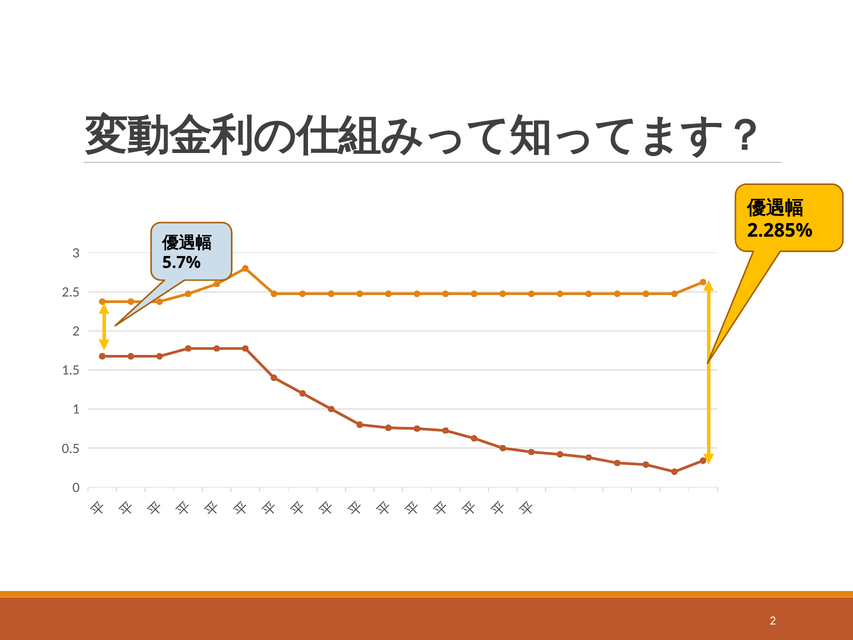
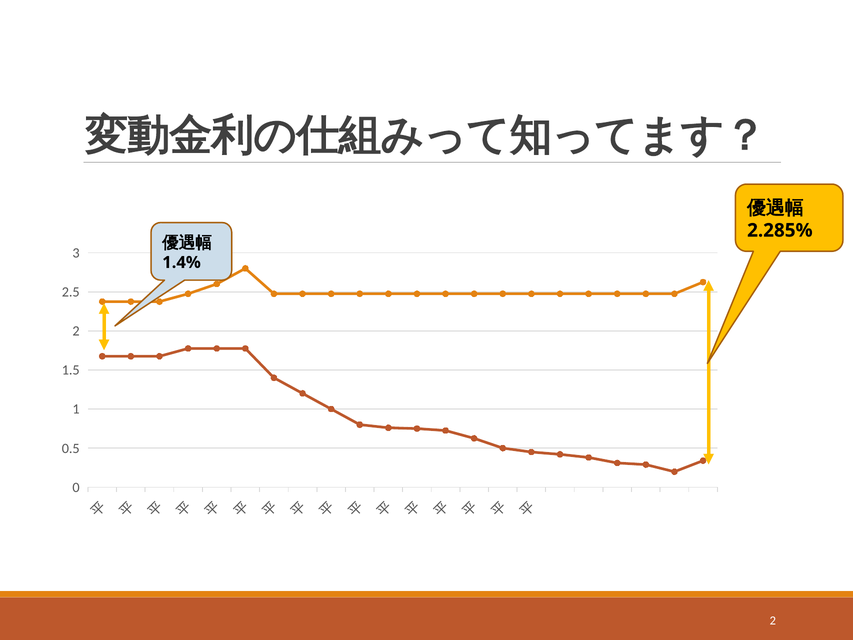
5.7%: 5.7% -> 1.4%
